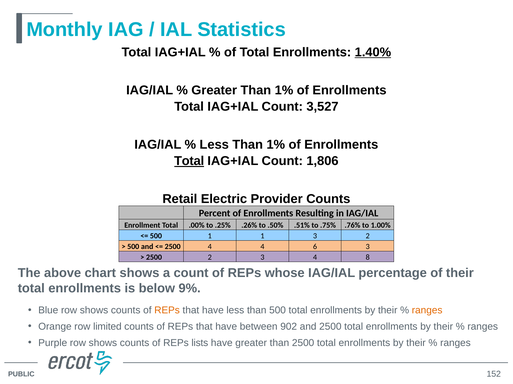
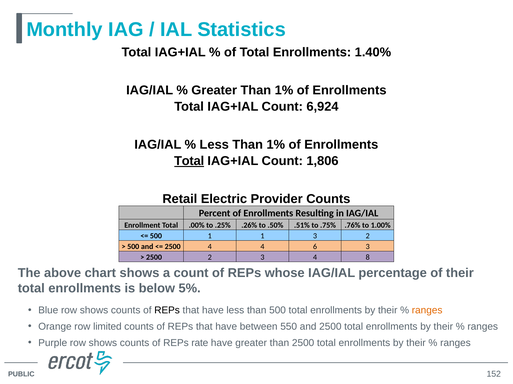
1.40% underline: present -> none
3,527: 3,527 -> 6,924
9%: 9% -> 5%
REPs at (167, 311) colour: orange -> black
902: 902 -> 550
lists: lists -> rate
